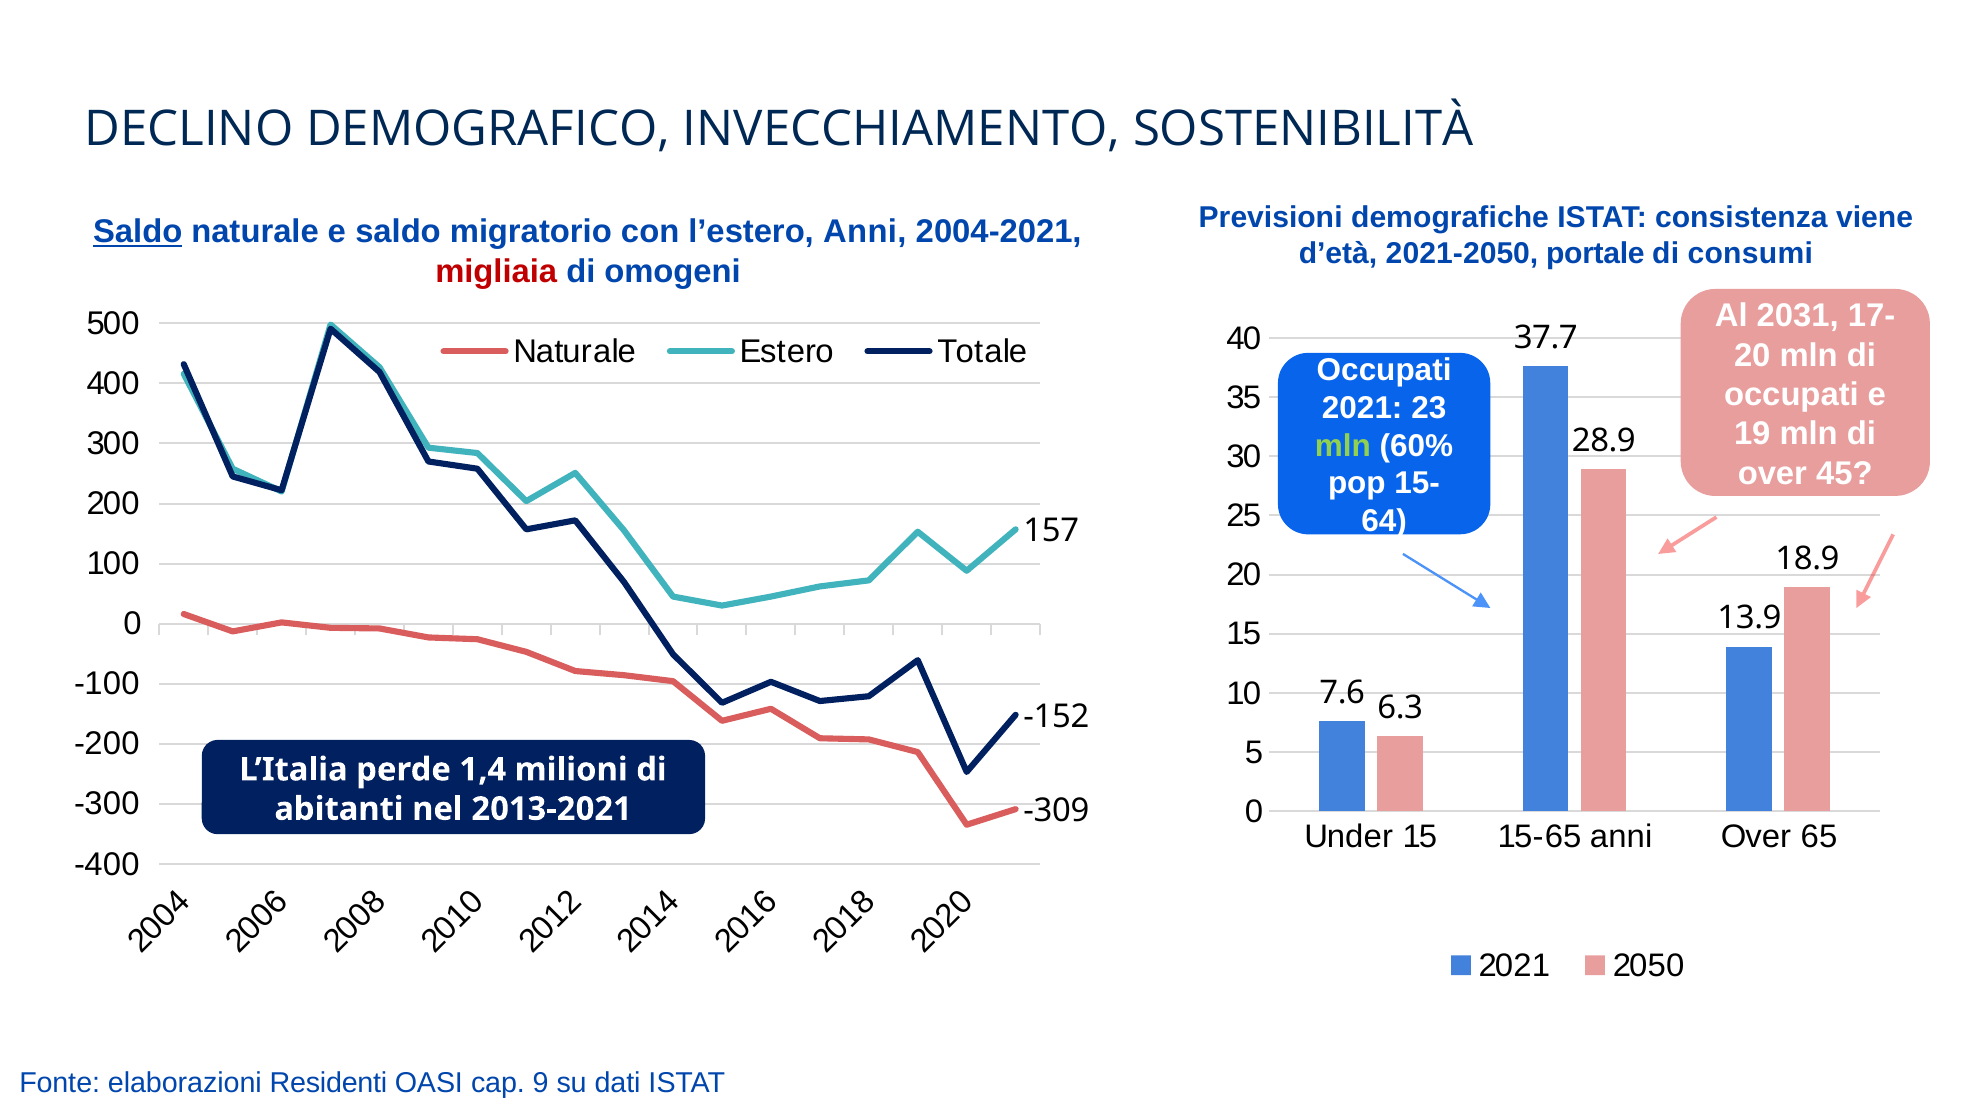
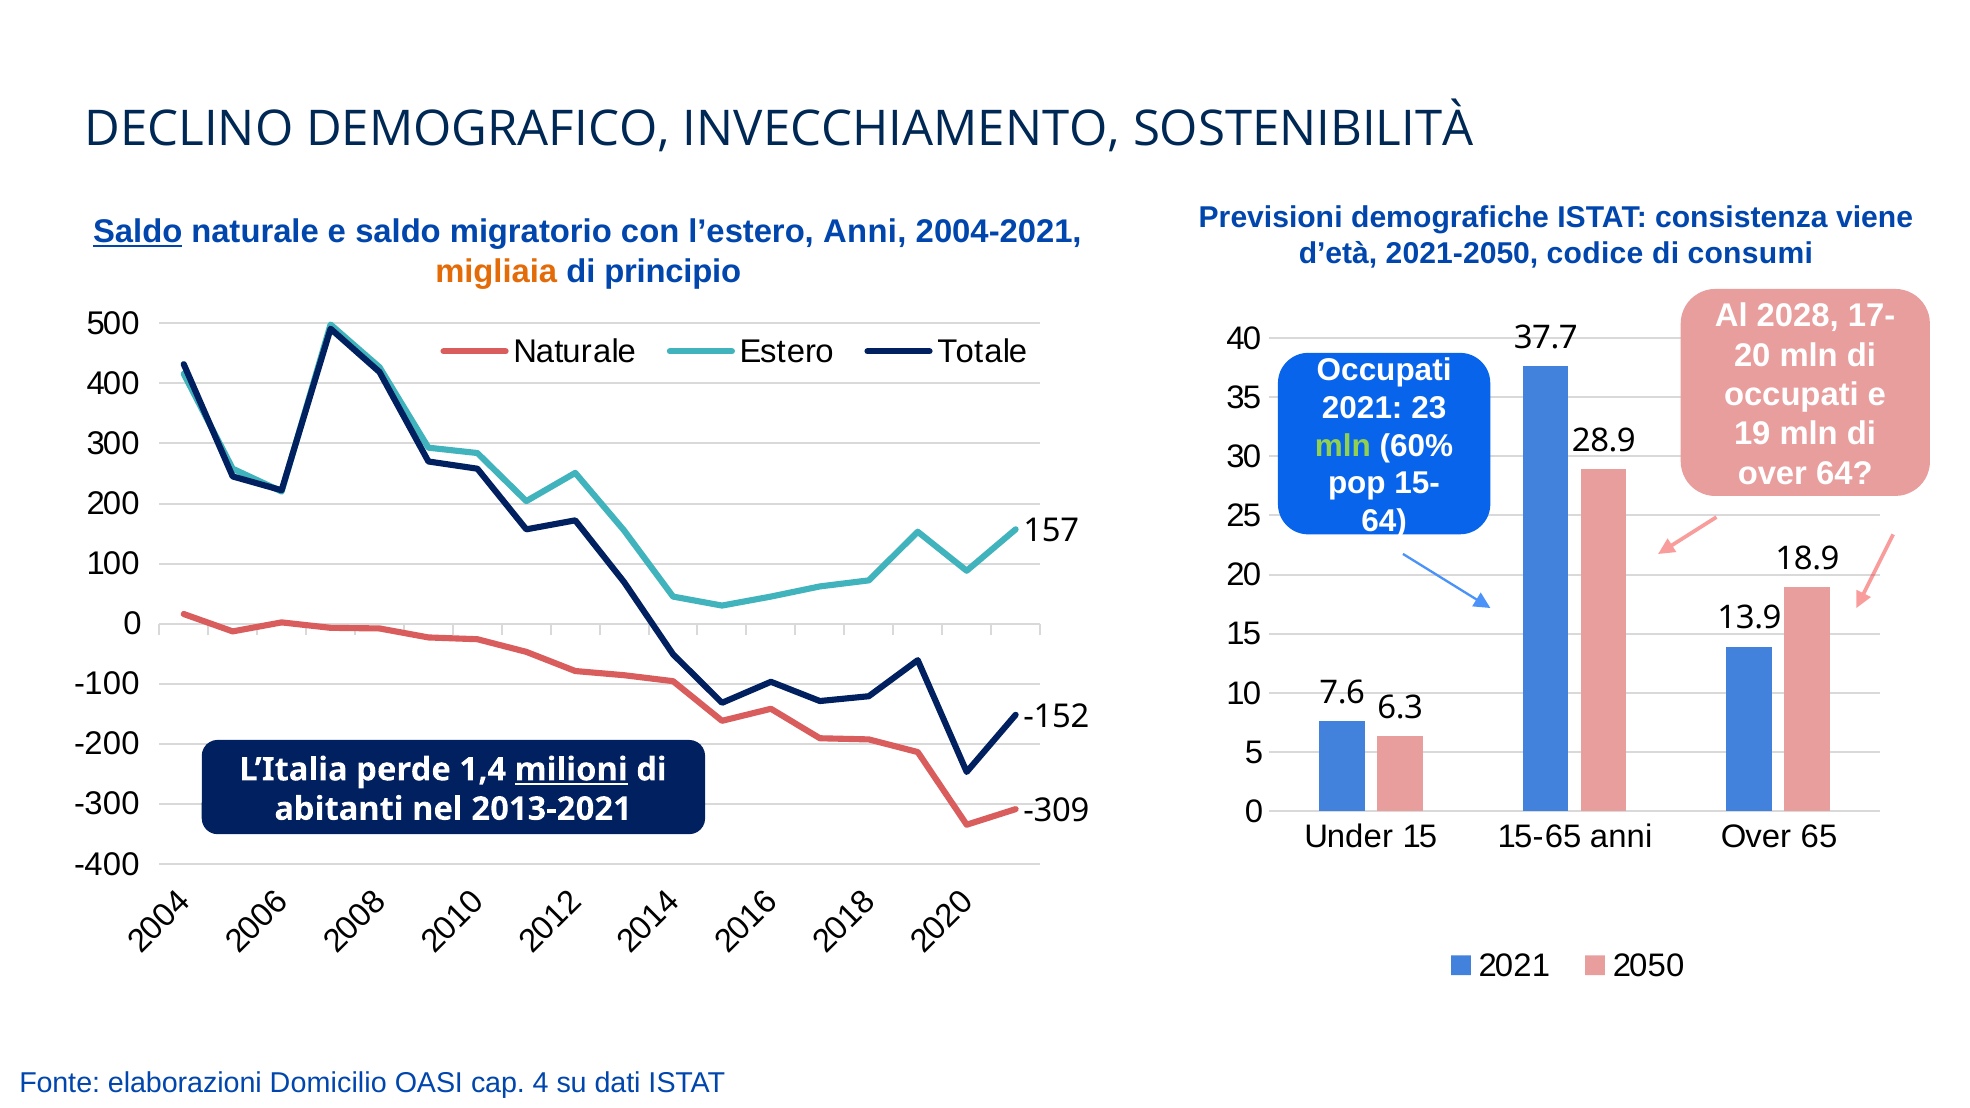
portale: portale -> codice
migliaia colour: red -> orange
omogeni: omogeni -> principio
2031: 2031 -> 2028
over 45: 45 -> 64
milioni underline: none -> present
Residenti: Residenti -> Domicilio
cap 9: 9 -> 4
